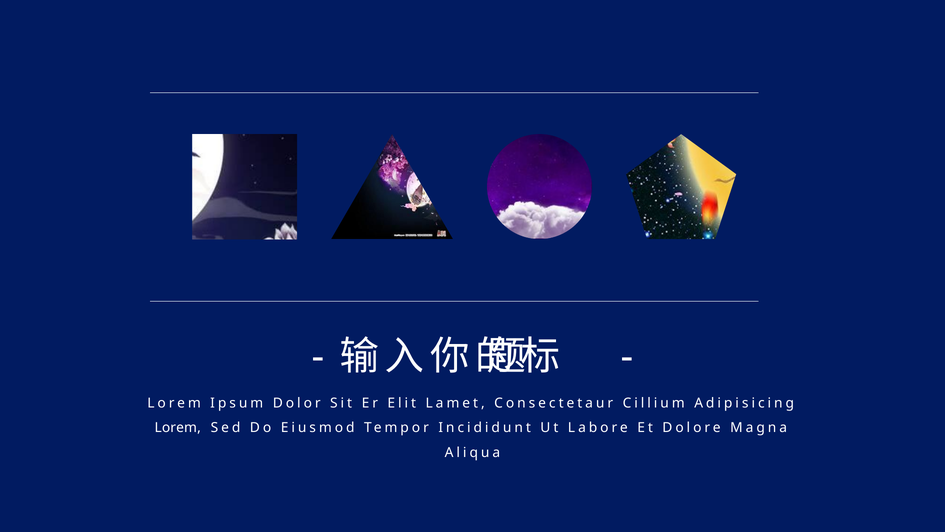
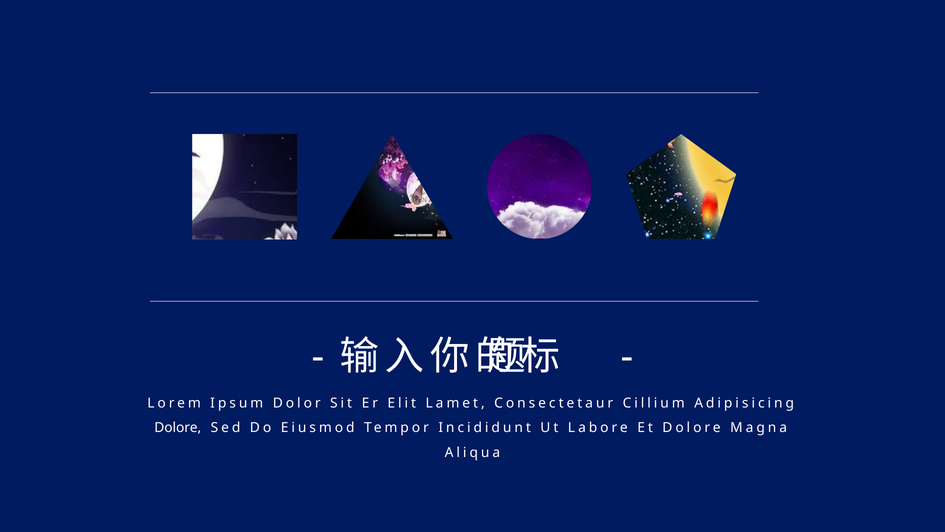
Lorem at (178, 427): Lorem -> Dolore
